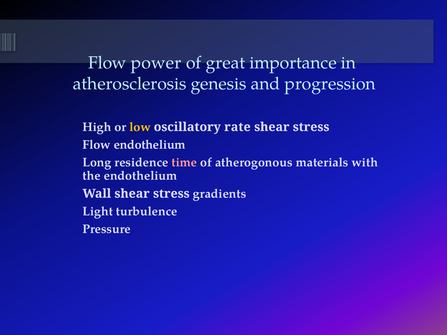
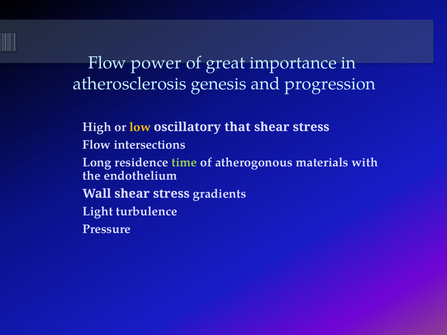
rate: rate -> that
Flow endothelium: endothelium -> intersections
time colour: pink -> light green
